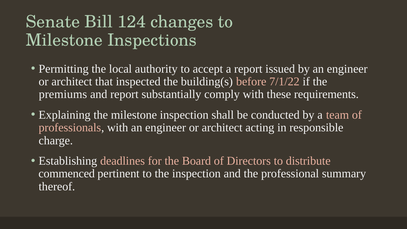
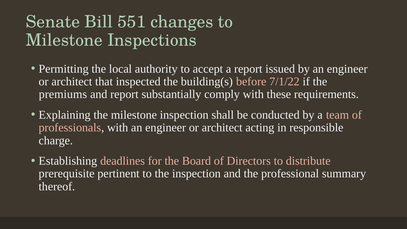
124: 124 -> 551
commenced: commenced -> prerequisite
